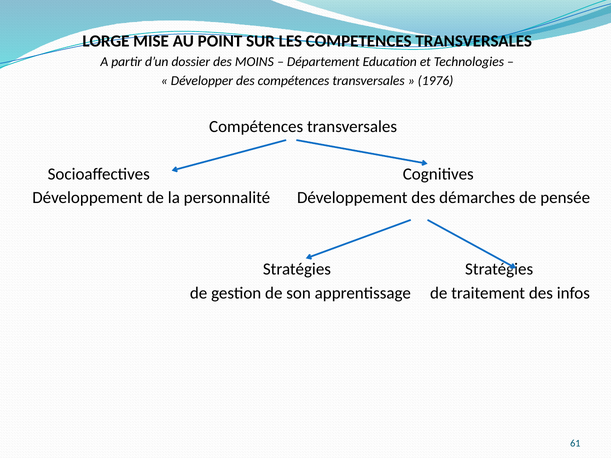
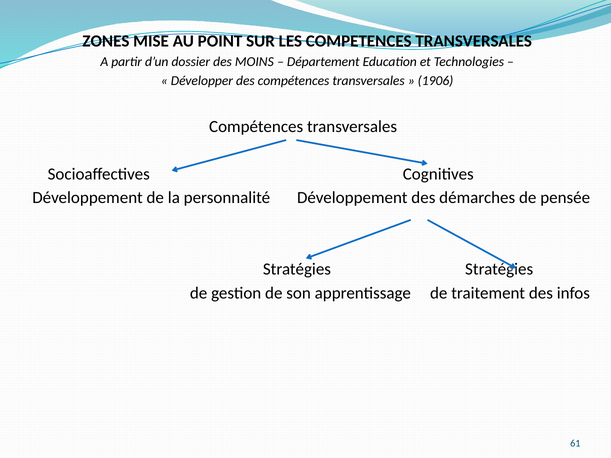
LORGE: LORGE -> ZONES
1976: 1976 -> 1906
